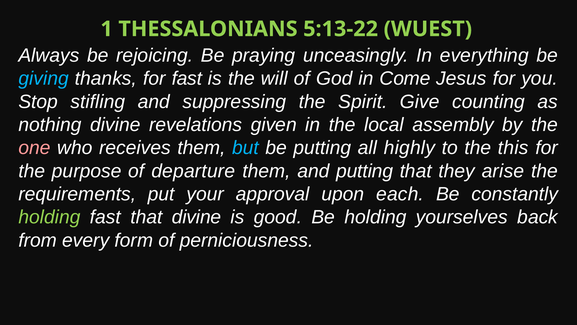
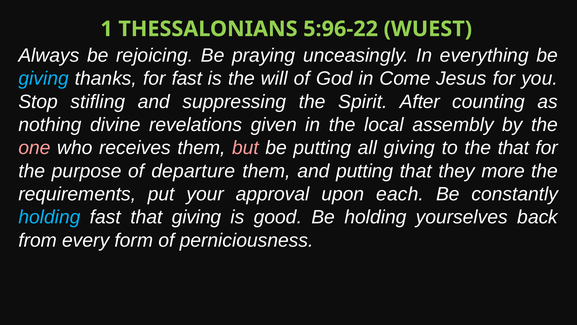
5:13-22: 5:13-22 -> 5:96-22
Give: Give -> After
but colour: light blue -> pink
all highly: highly -> giving
the this: this -> that
arise: arise -> more
holding at (49, 217) colour: light green -> light blue
that divine: divine -> giving
